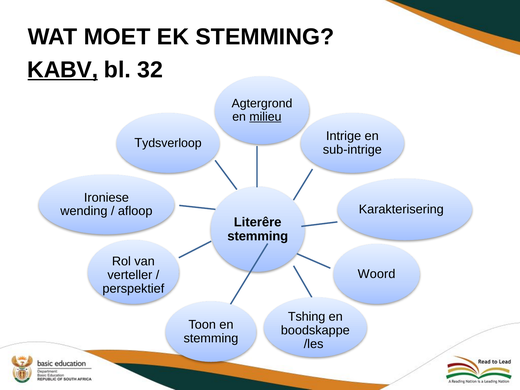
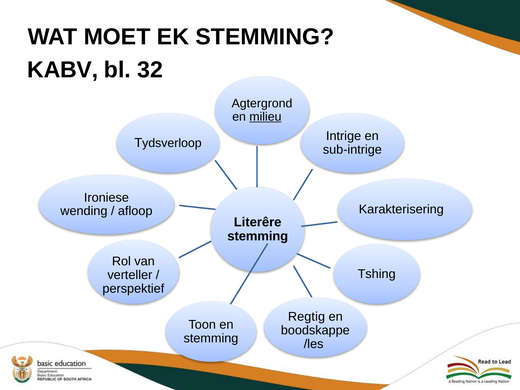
KABV underline: present -> none
Woord: Woord -> Tshing
Tshing: Tshing -> Regtig
